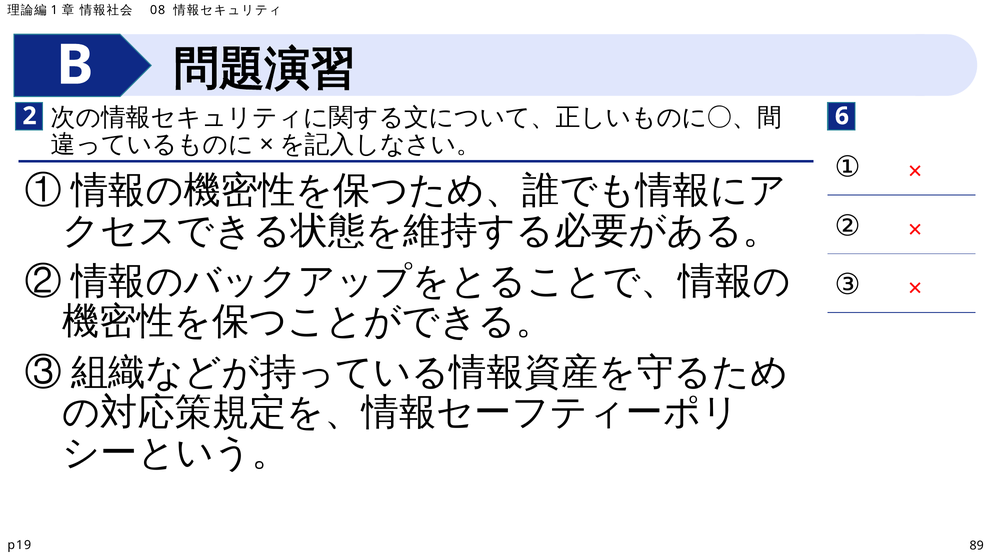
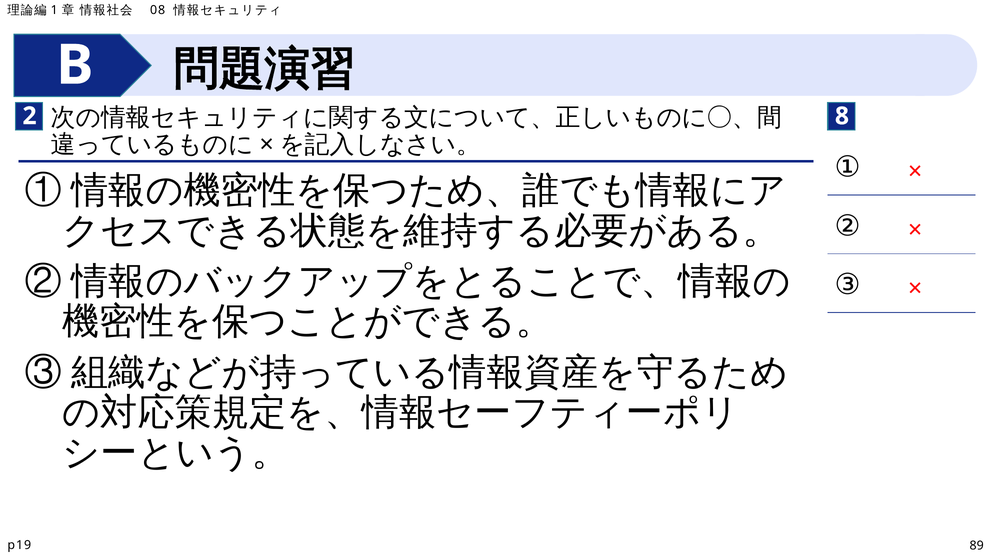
6: 6 -> 8
